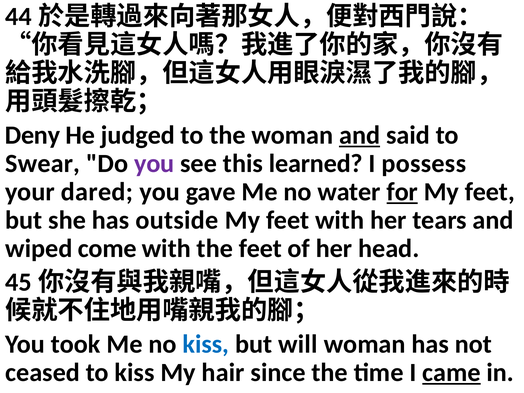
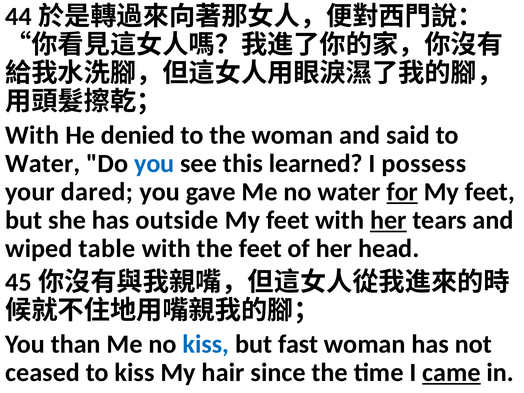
Deny at (32, 135): Deny -> With
judged: judged -> denied
and at (360, 135) underline: present -> none
Swear at (43, 164): Swear -> Water
you at (154, 164) colour: purple -> blue
her at (388, 220) underline: none -> present
come: come -> table
took: took -> than
will: will -> fast
